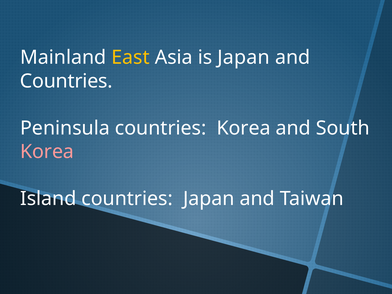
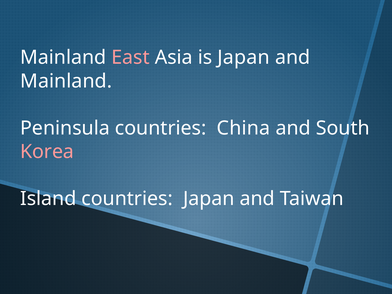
East colour: yellow -> pink
Countries at (66, 81): Countries -> Mainland
countries Korea: Korea -> China
